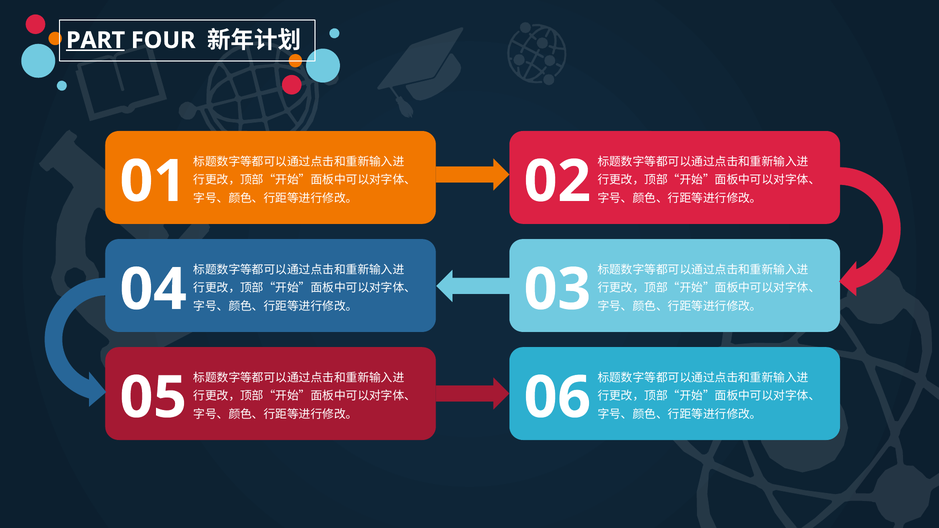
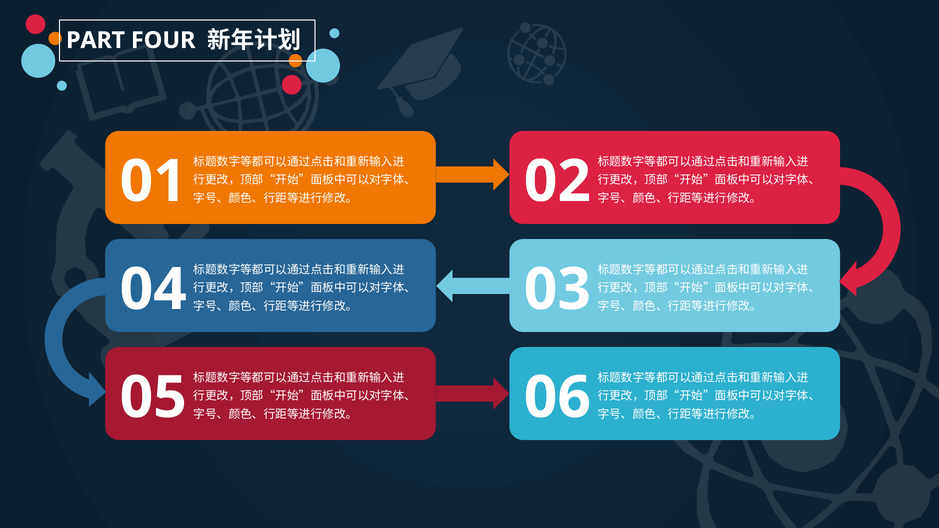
PART underline: present -> none
